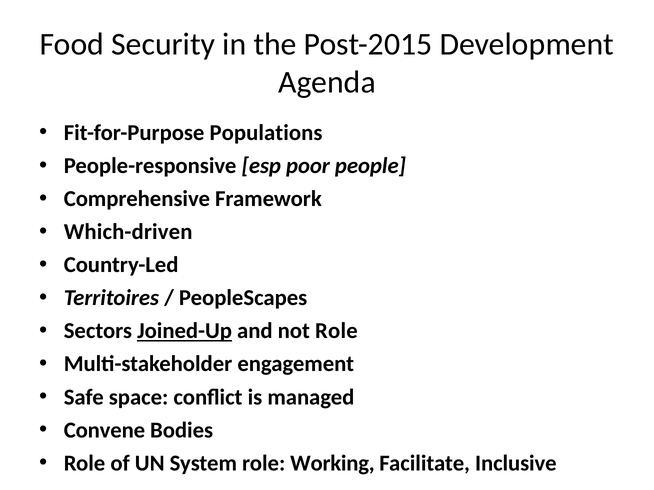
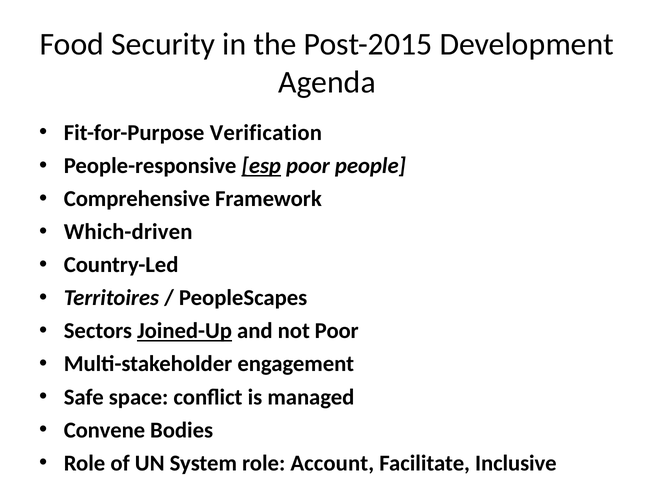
Populations: Populations -> Verification
esp underline: none -> present
not Role: Role -> Poor
Working: Working -> Account
